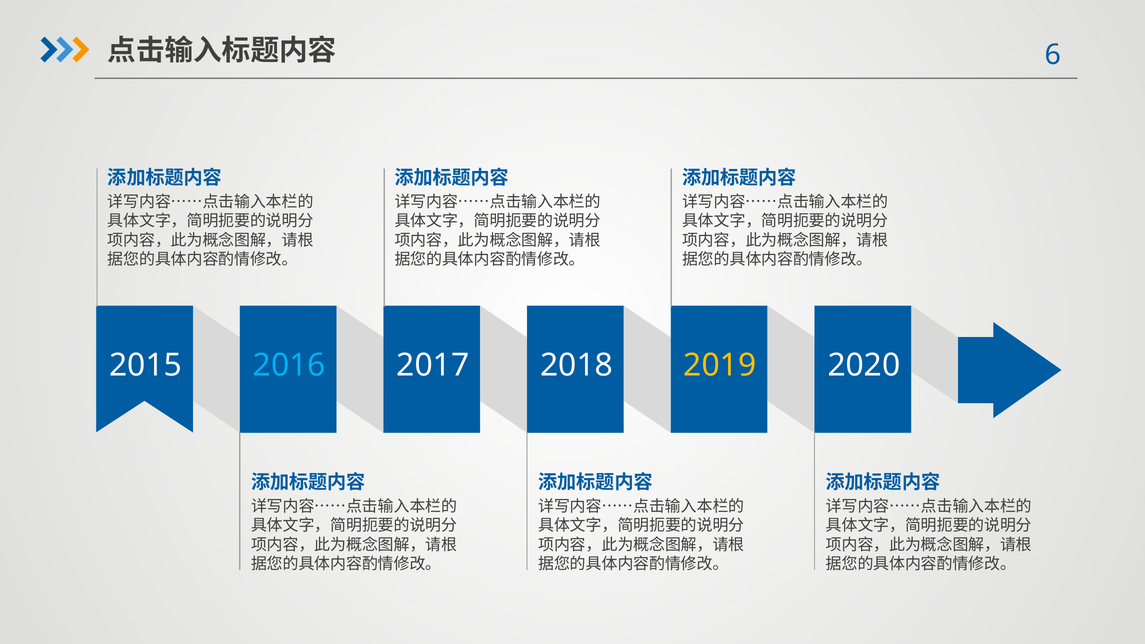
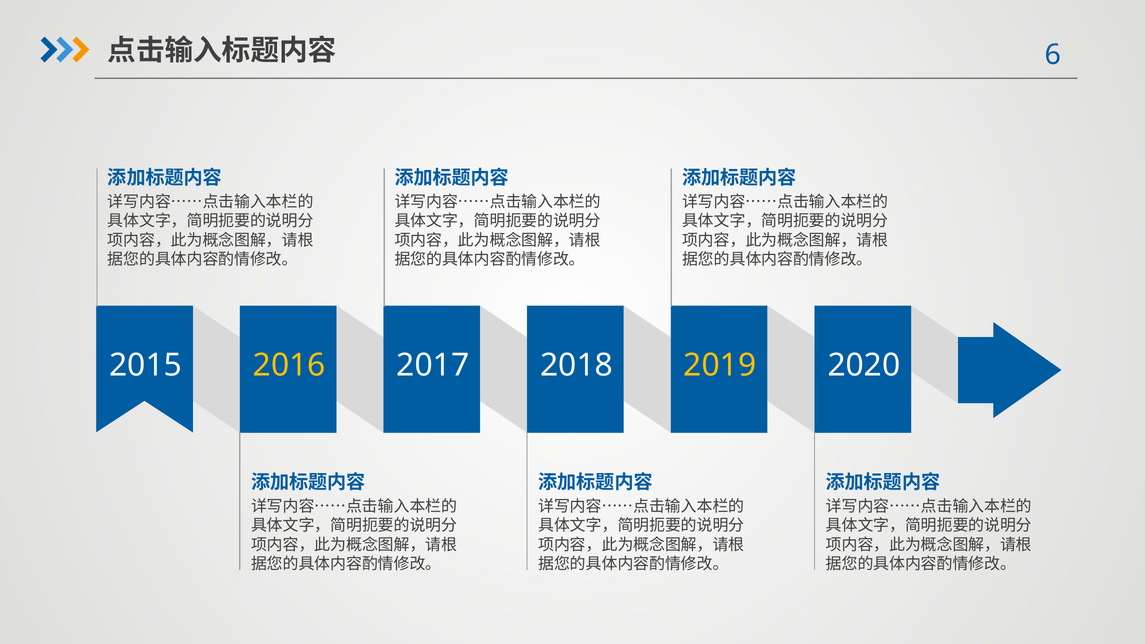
2016 colour: light blue -> yellow
